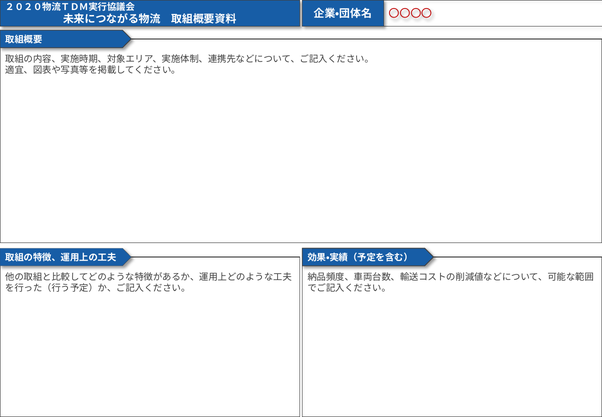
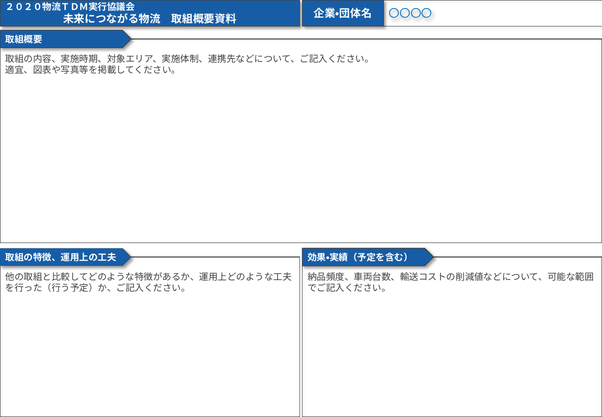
〇〇〇〇 colour: red -> blue
